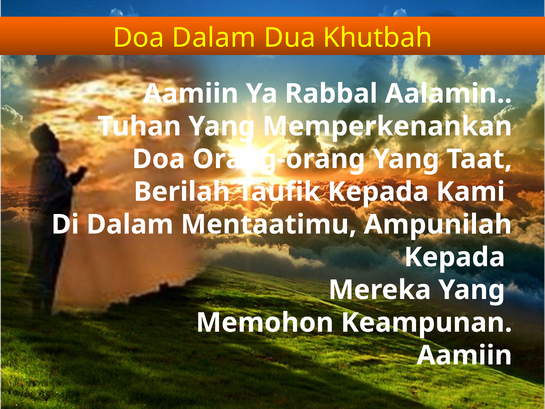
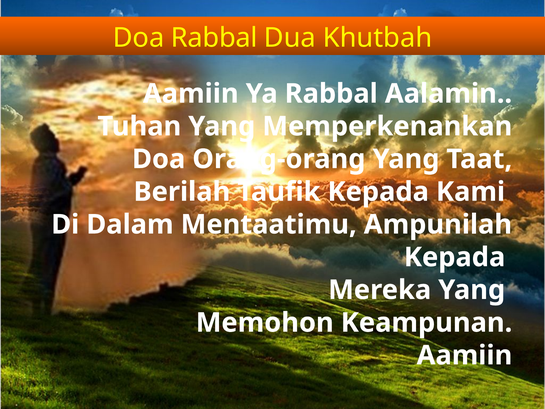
Doa Dalam: Dalam -> Rabbal
